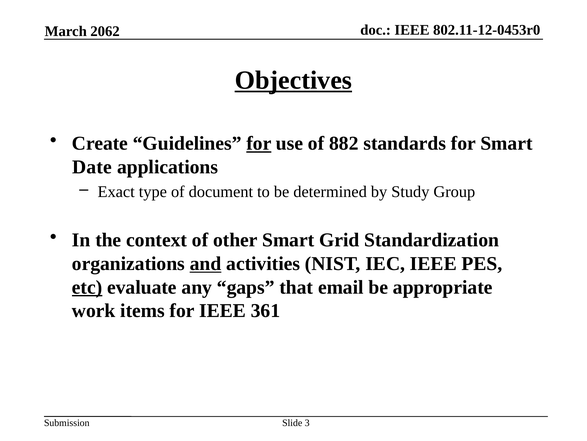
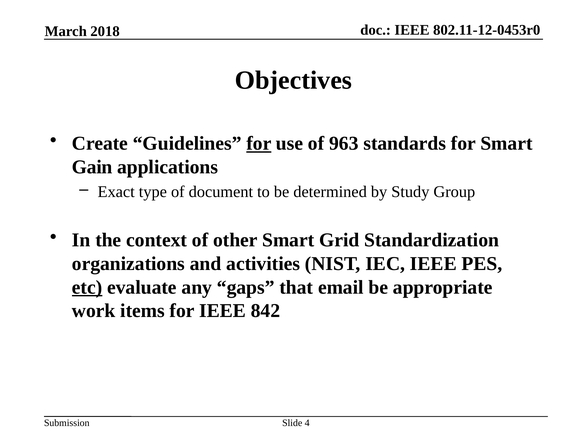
2062: 2062 -> 2018
Objectives underline: present -> none
882: 882 -> 963
Date: Date -> Gain
and underline: present -> none
361: 361 -> 842
3: 3 -> 4
